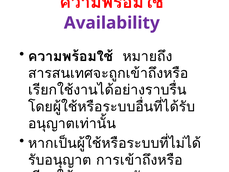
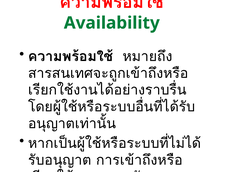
Availability colour: purple -> green
